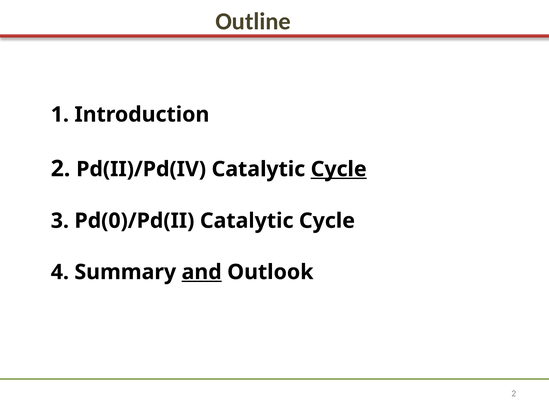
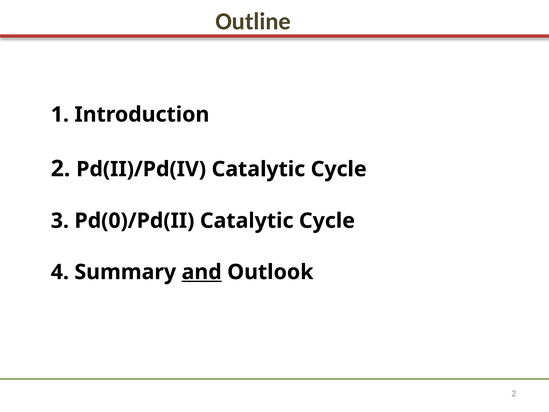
Cycle at (339, 169) underline: present -> none
